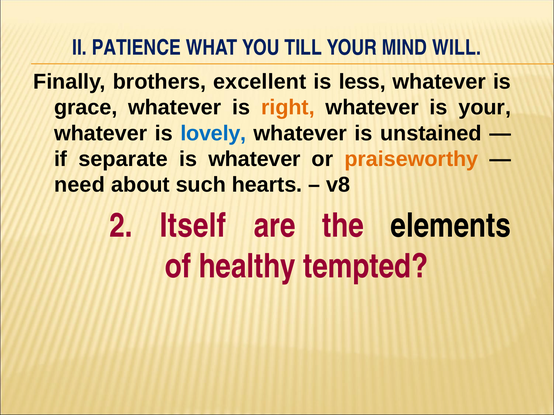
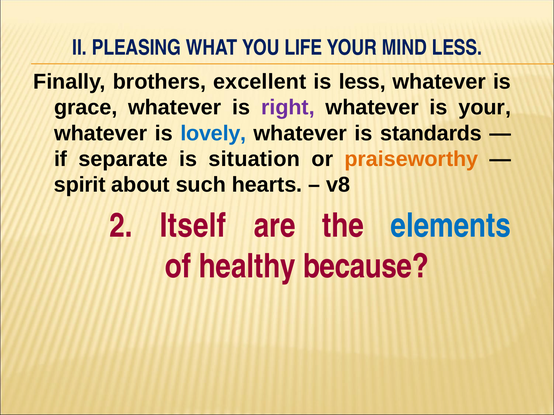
PATIENCE: PATIENCE -> PLEASING
TILL: TILL -> LIFE
MIND WILL: WILL -> LESS
right colour: orange -> purple
unstained: unstained -> standards
is whatever: whatever -> situation
need: need -> spirit
elements colour: black -> blue
tempted: tempted -> because
